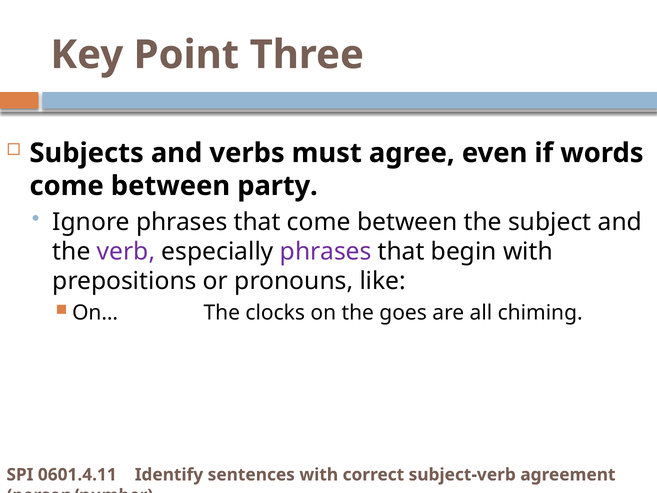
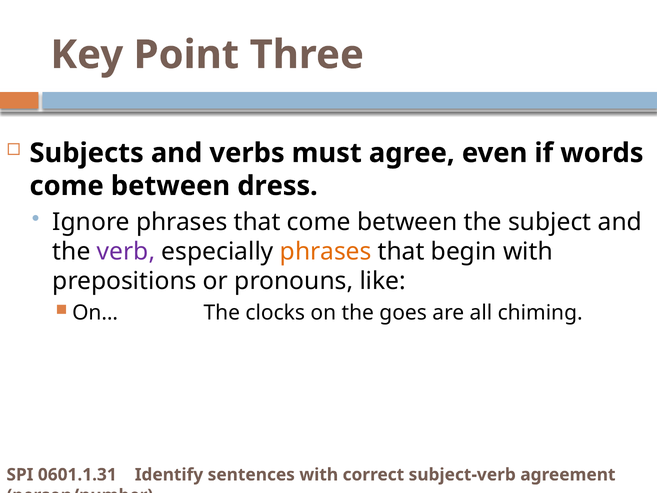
party: party -> dress
phrases at (326, 251) colour: purple -> orange
0601.4.11: 0601.4.11 -> 0601.1.31
